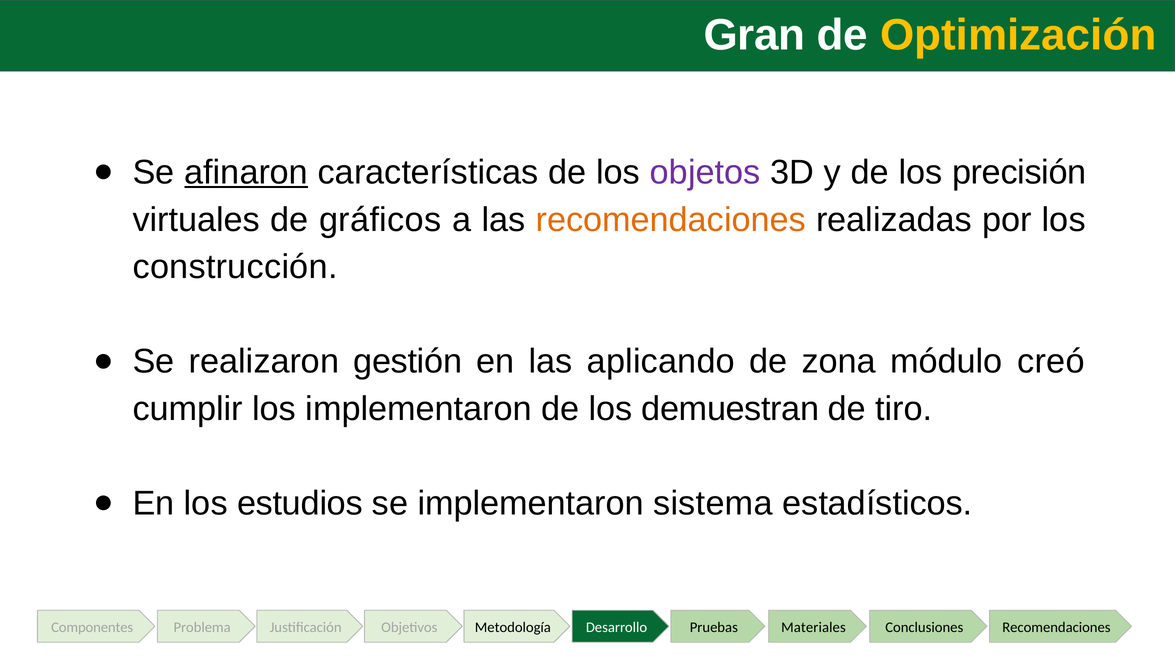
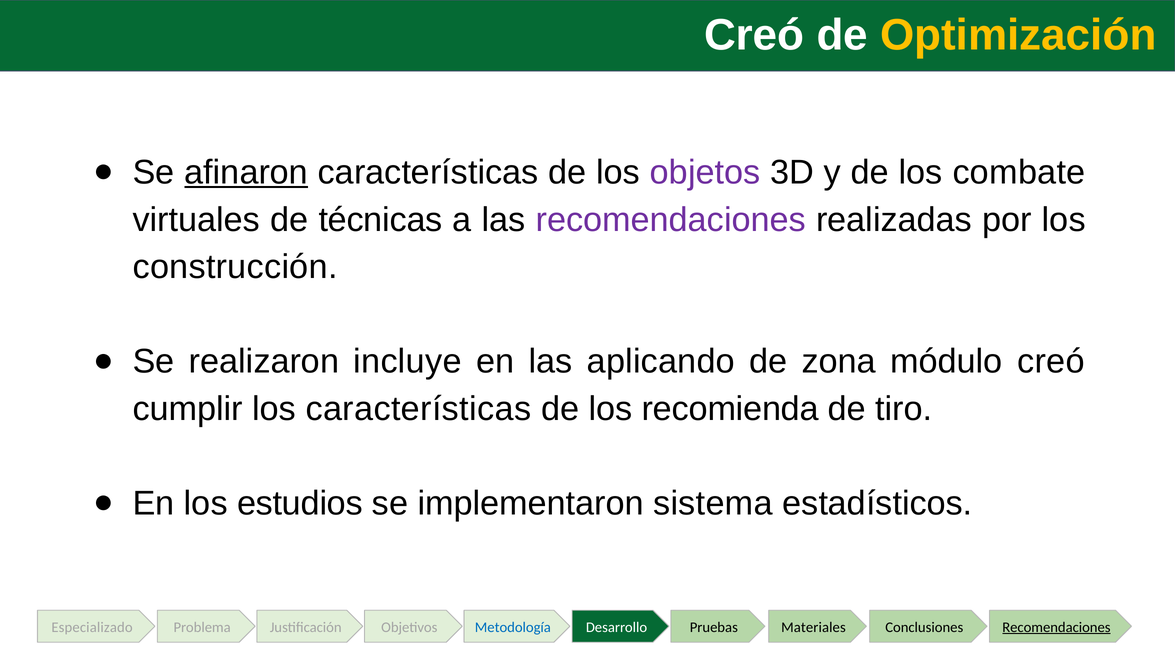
Gran at (754, 35): Gran -> Creó
precisión: precisión -> combate
gráficos: gráficos -> técnicas
recomendaciones at (671, 220) colour: orange -> purple
gestión: gestión -> incluye
los implementaron: implementaron -> características
demuestran: demuestran -> recomienda
Componentes: Componentes -> Especializado
Metodología colour: black -> blue
Recomendaciones at (1056, 627) underline: none -> present
